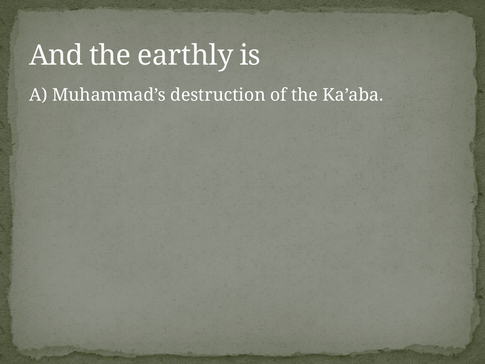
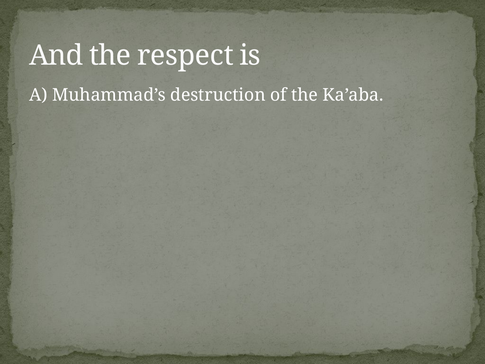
earthly: earthly -> respect
